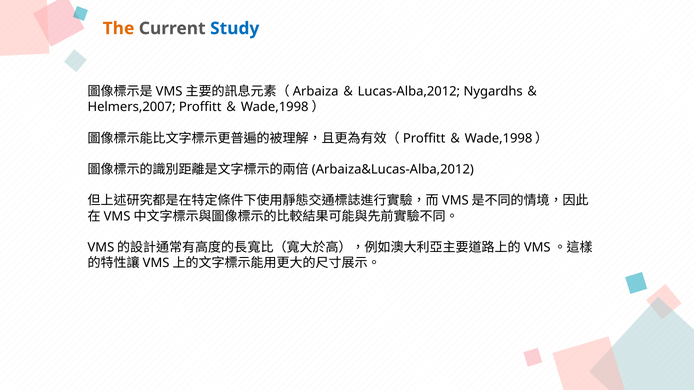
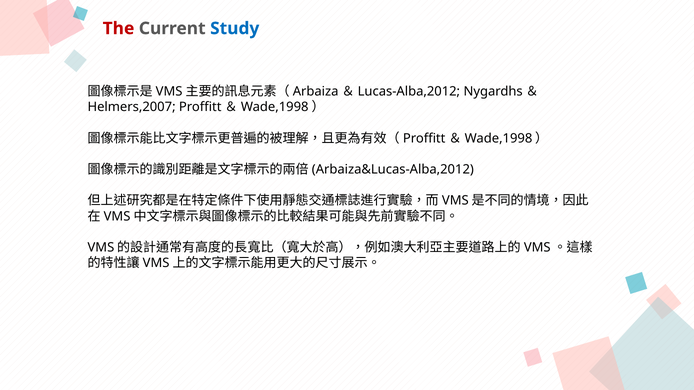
The colour: orange -> red
